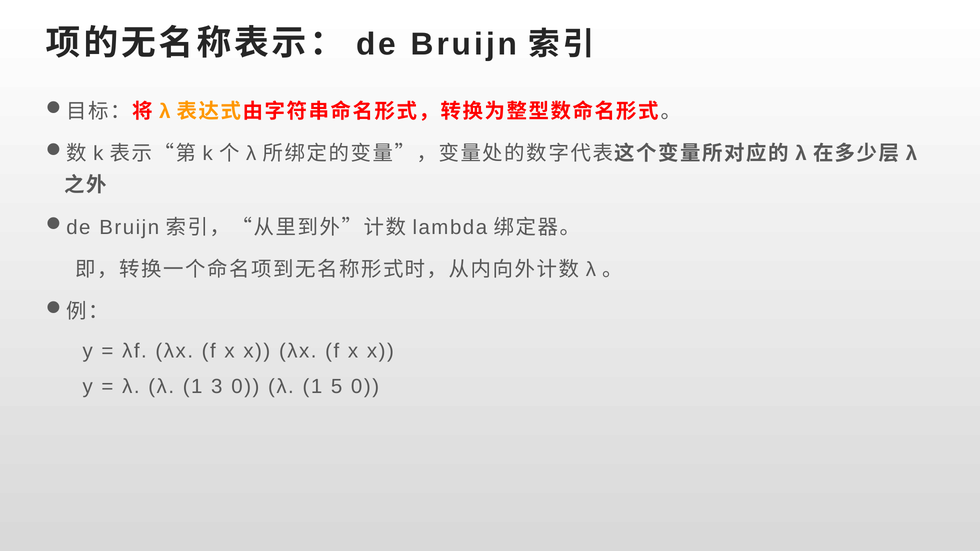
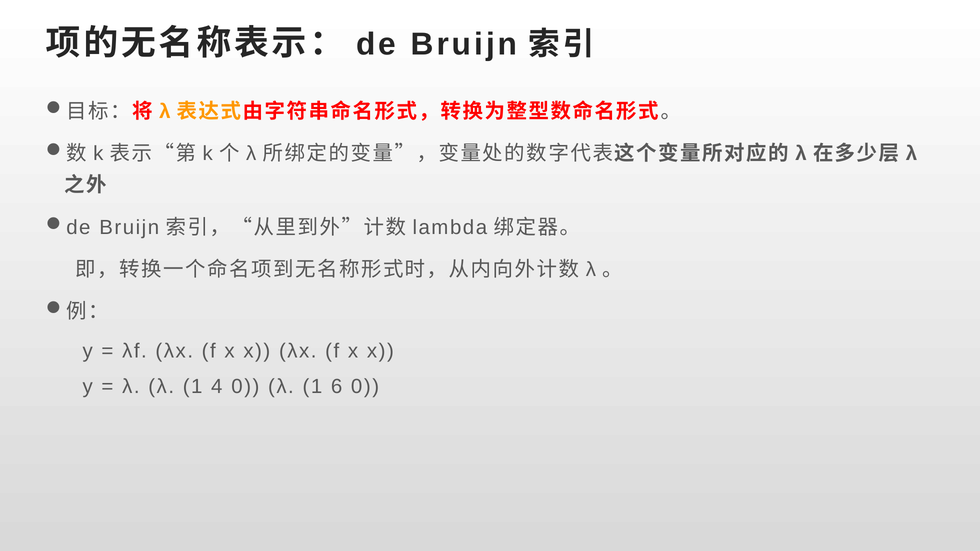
3: 3 -> 4
5: 5 -> 6
